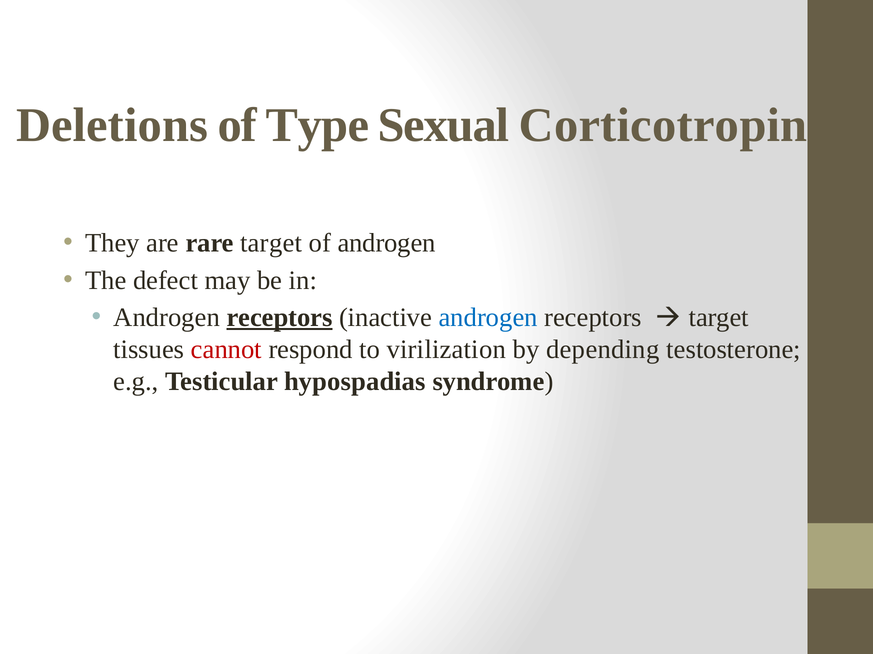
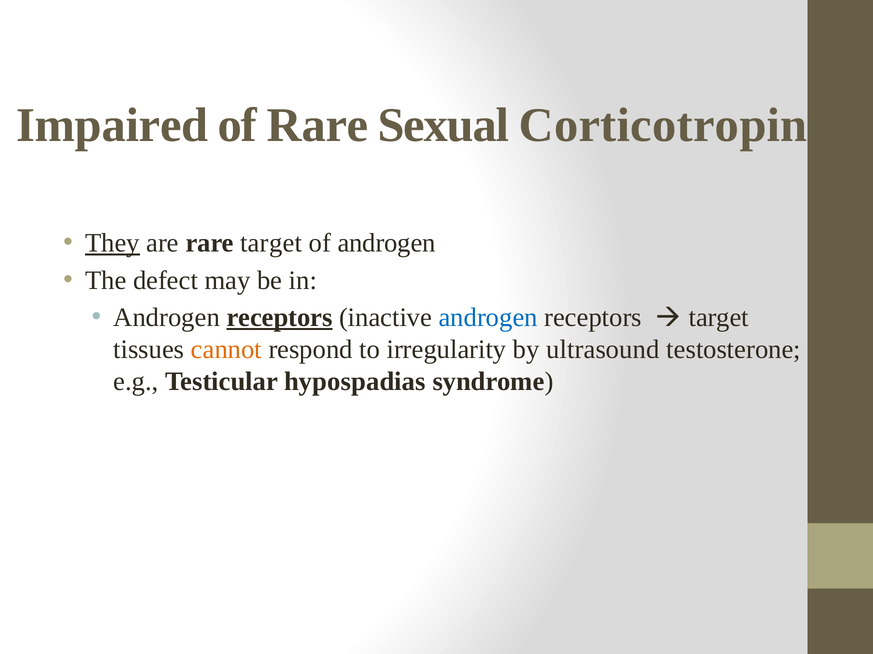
Deletions: Deletions -> Impaired
of Type: Type -> Rare
They underline: none -> present
cannot colour: red -> orange
virilization: virilization -> irregularity
depending: depending -> ultrasound
